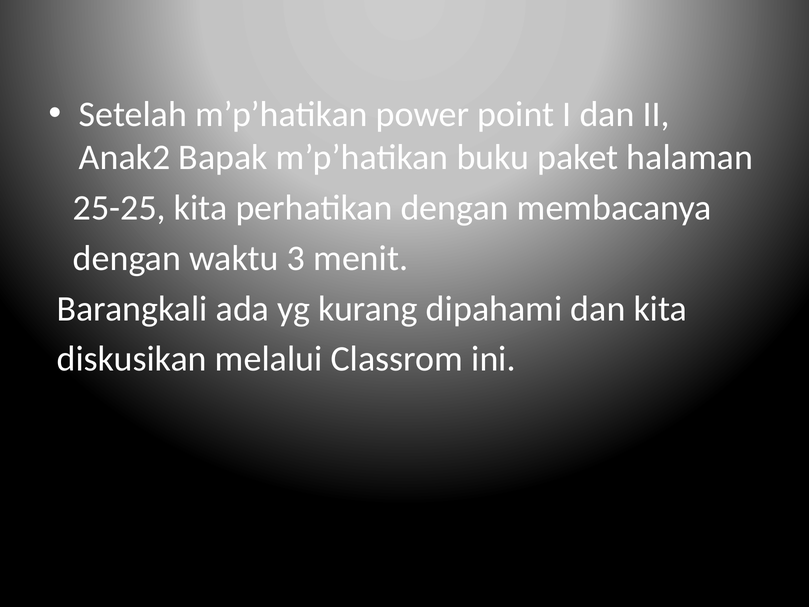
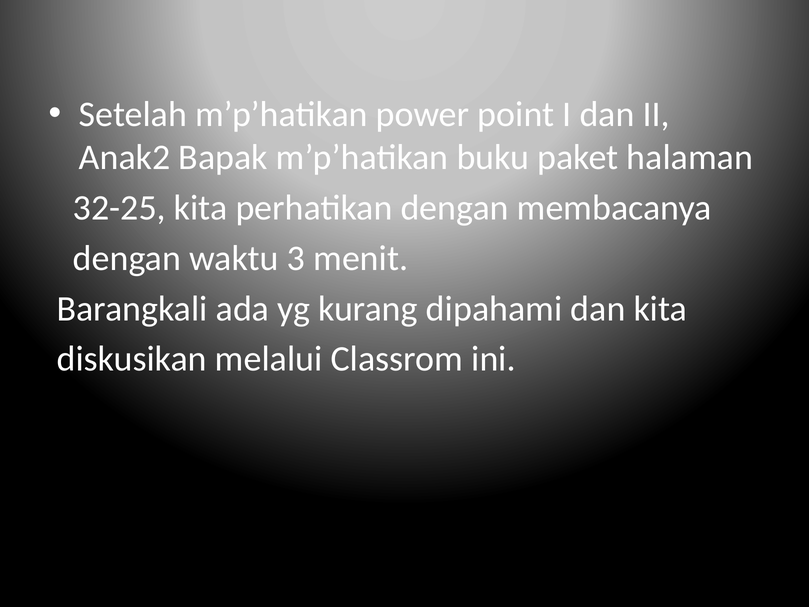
25-25: 25-25 -> 32-25
